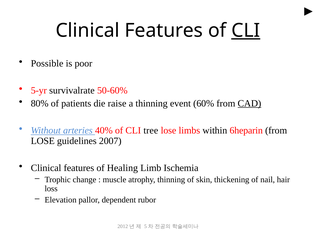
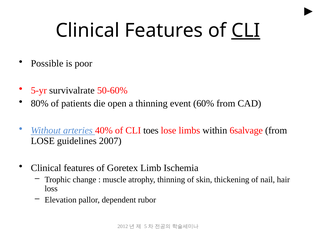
raise: raise -> open
CAD underline: present -> none
tree: tree -> toes
6heparin: 6heparin -> 6salvage
Healing: Healing -> Goretex
